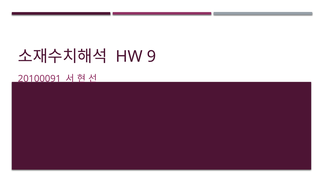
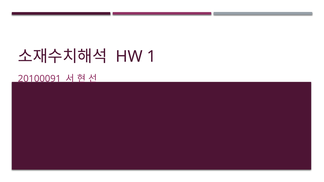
9: 9 -> 1
